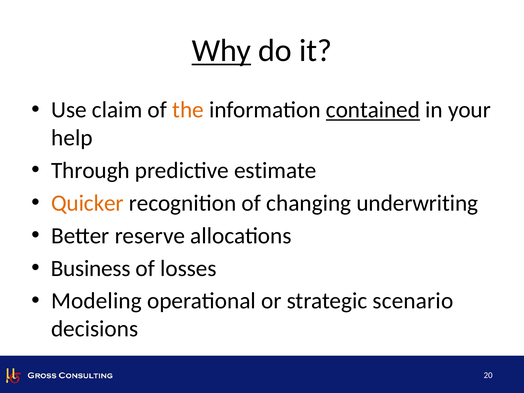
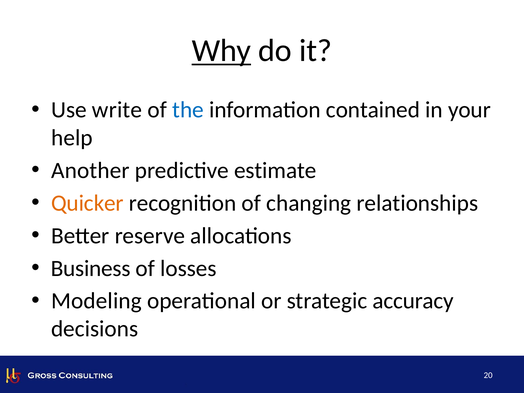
claim: claim -> write
the colour: orange -> blue
contained underline: present -> none
Through: Through -> Another
underwriting: underwriting -> relationships
scenario: scenario -> accuracy
